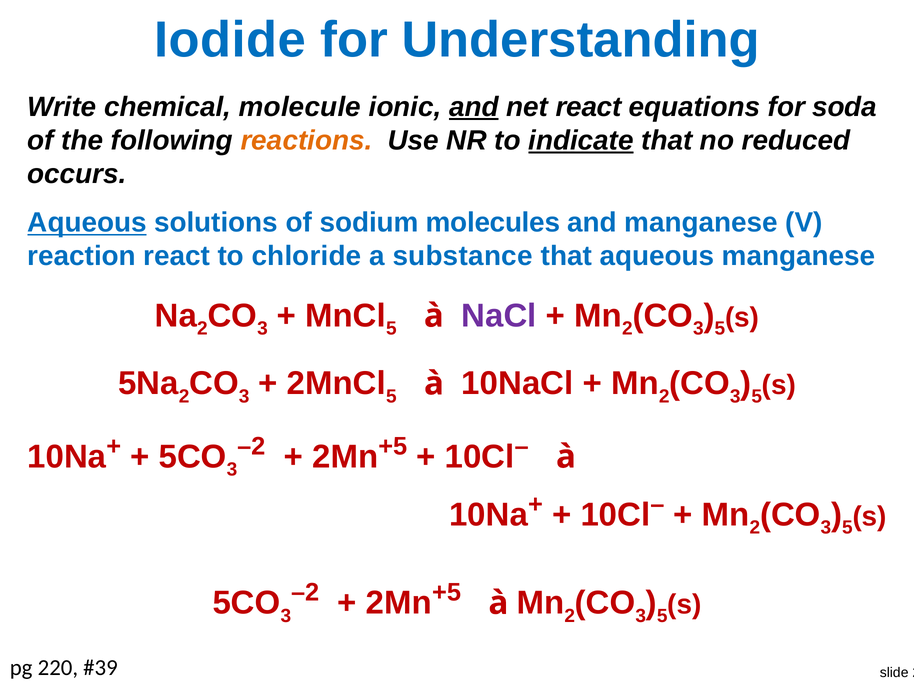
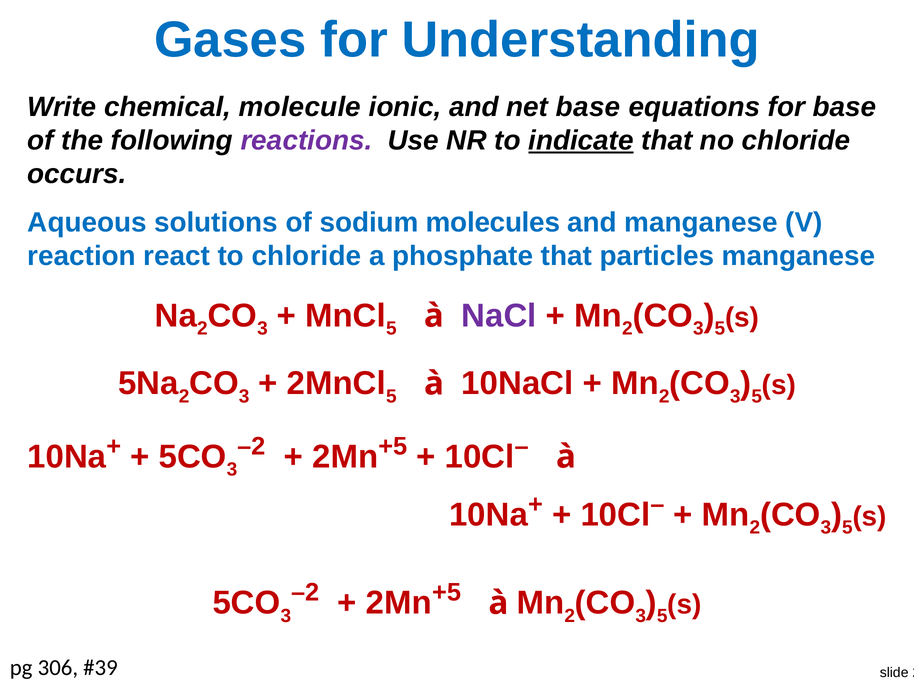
Iodide: Iodide -> Gases
and at (474, 107) underline: present -> none
net react: react -> base
for soda: soda -> base
reactions colour: orange -> purple
no reduced: reduced -> chloride
Aqueous at (87, 223) underline: present -> none
substance: substance -> phosphate
that aqueous: aqueous -> particles
220: 220 -> 306
